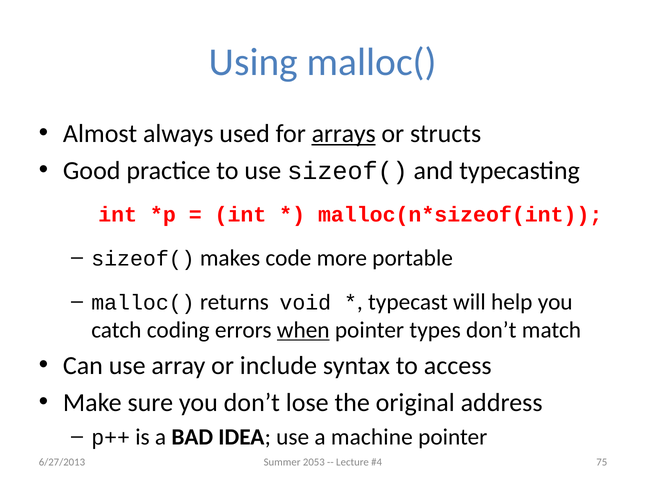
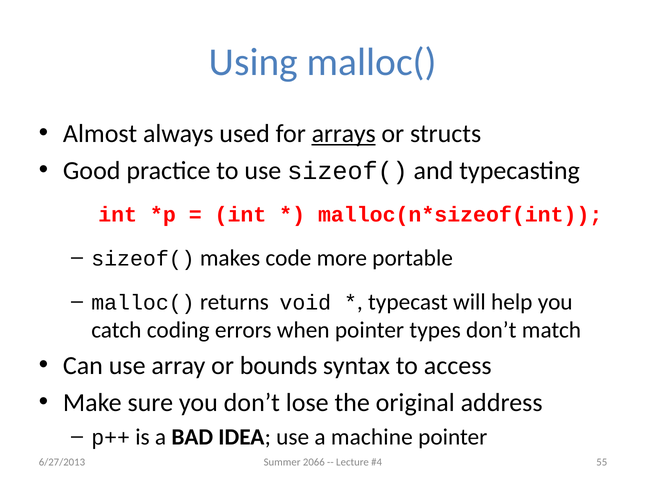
when underline: present -> none
include: include -> bounds
2053: 2053 -> 2066
75: 75 -> 55
